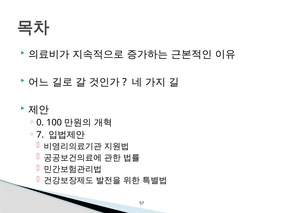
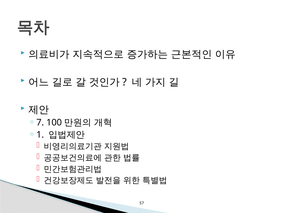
0: 0 -> 7
7: 7 -> 1
